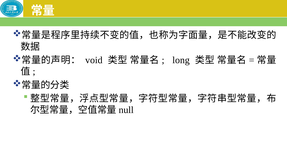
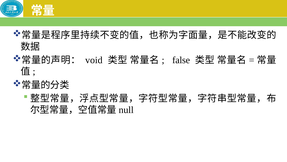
long: long -> false
